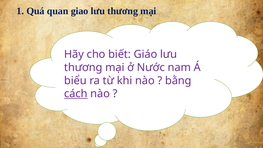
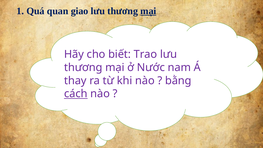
mại at (148, 11) underline: none -> present
Giáo: Giáo -> Trao
biểu: biểu -> thay
